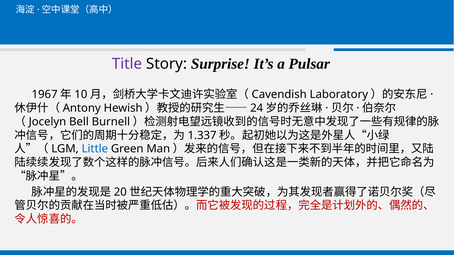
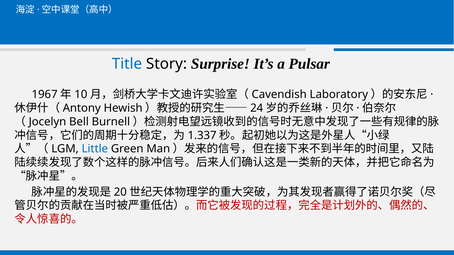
Title colour: purple -> blue
